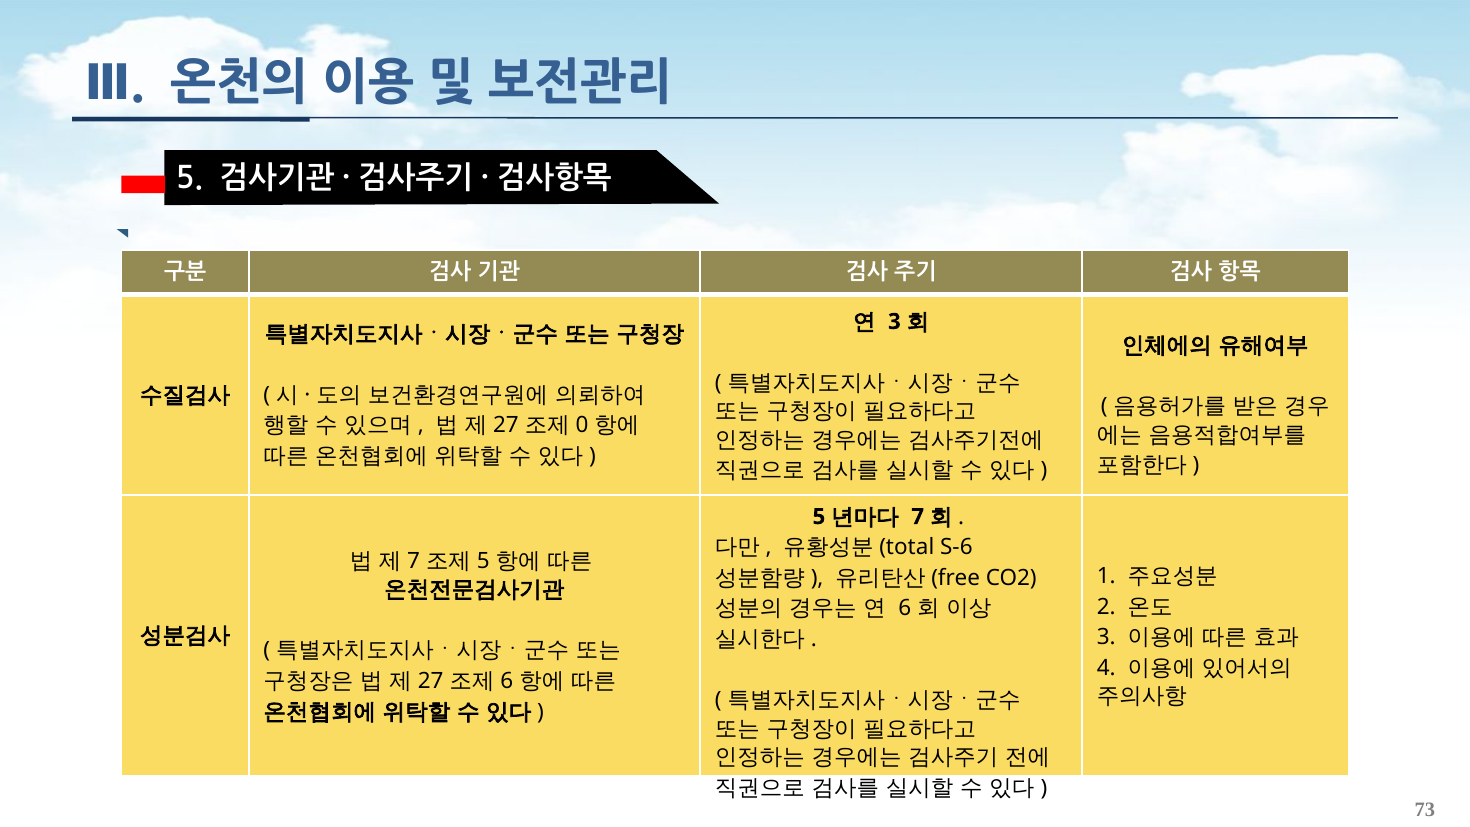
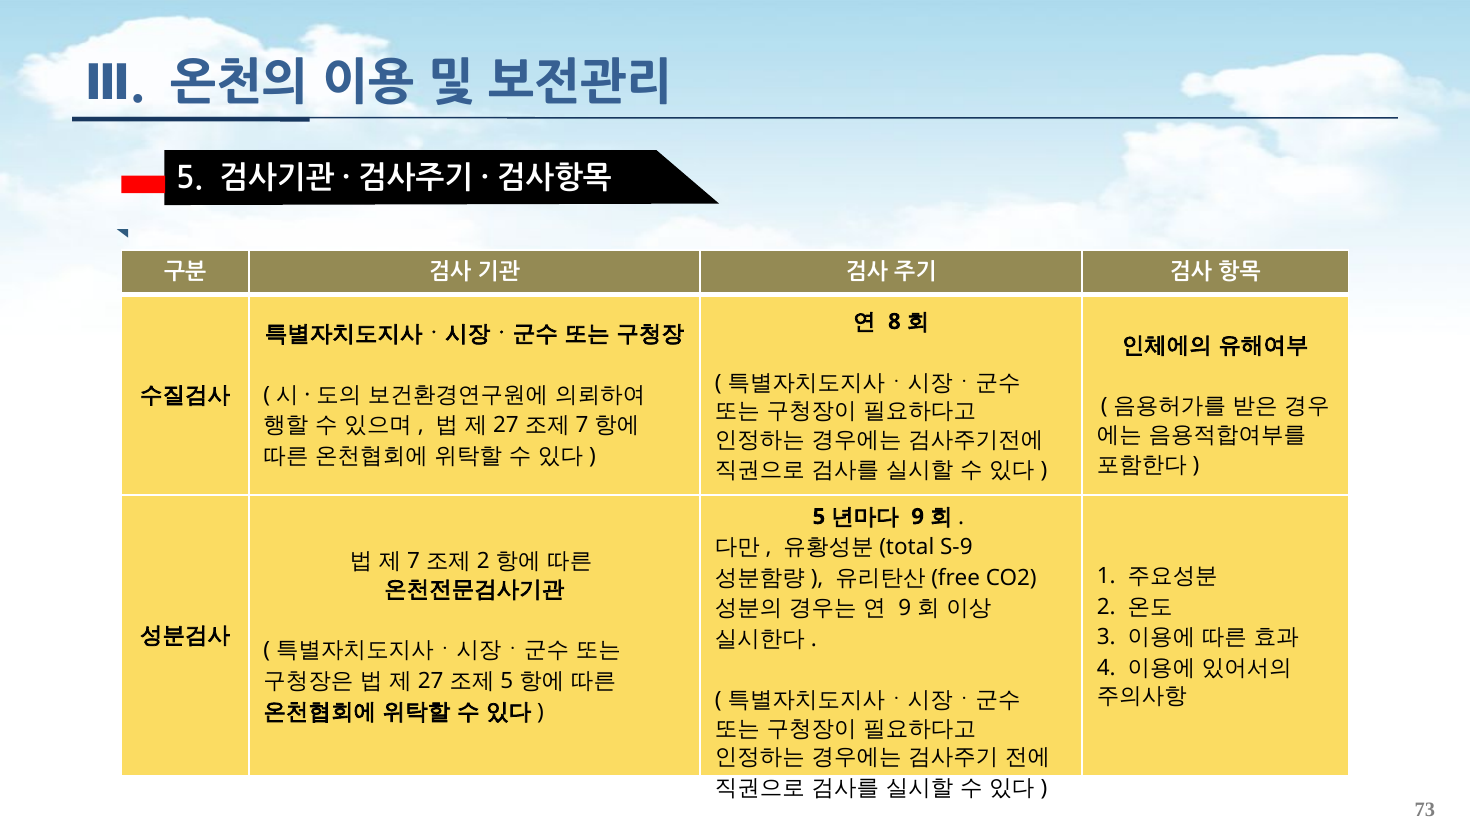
3 at (894, 322): 3 -> 8
0 at (582, 425): 0 -> 7
7 at (918, 517): 7 -> 9
S-6: S-6 -> S-9
5 at (483, 561): 5 -> 2
6 at (905, 608): 6 -> 9
6 at (507, 681): 6 -> 5
